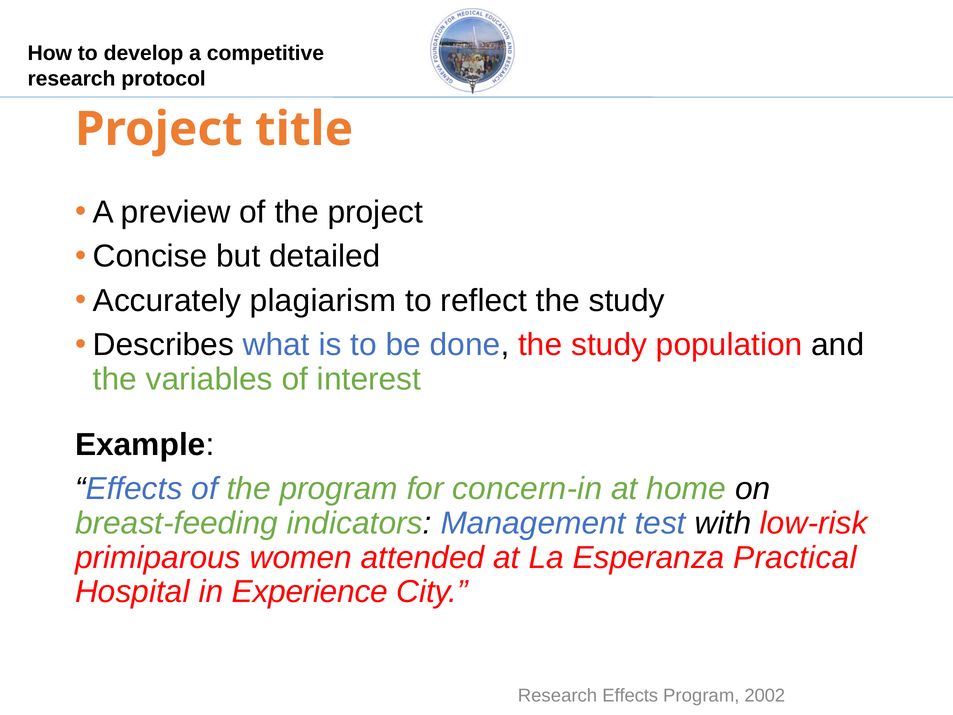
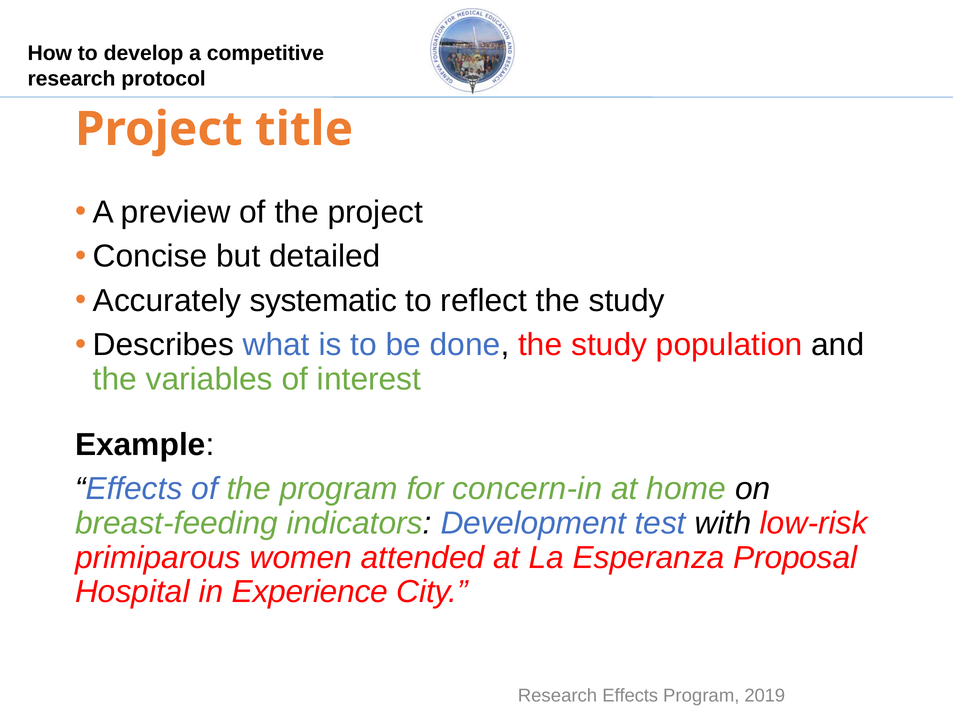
plagiarism: plagiarism -> systematic
Management: Management -> Development
Practical: Practical -> Proposal
2002: 2002 -> 2019
